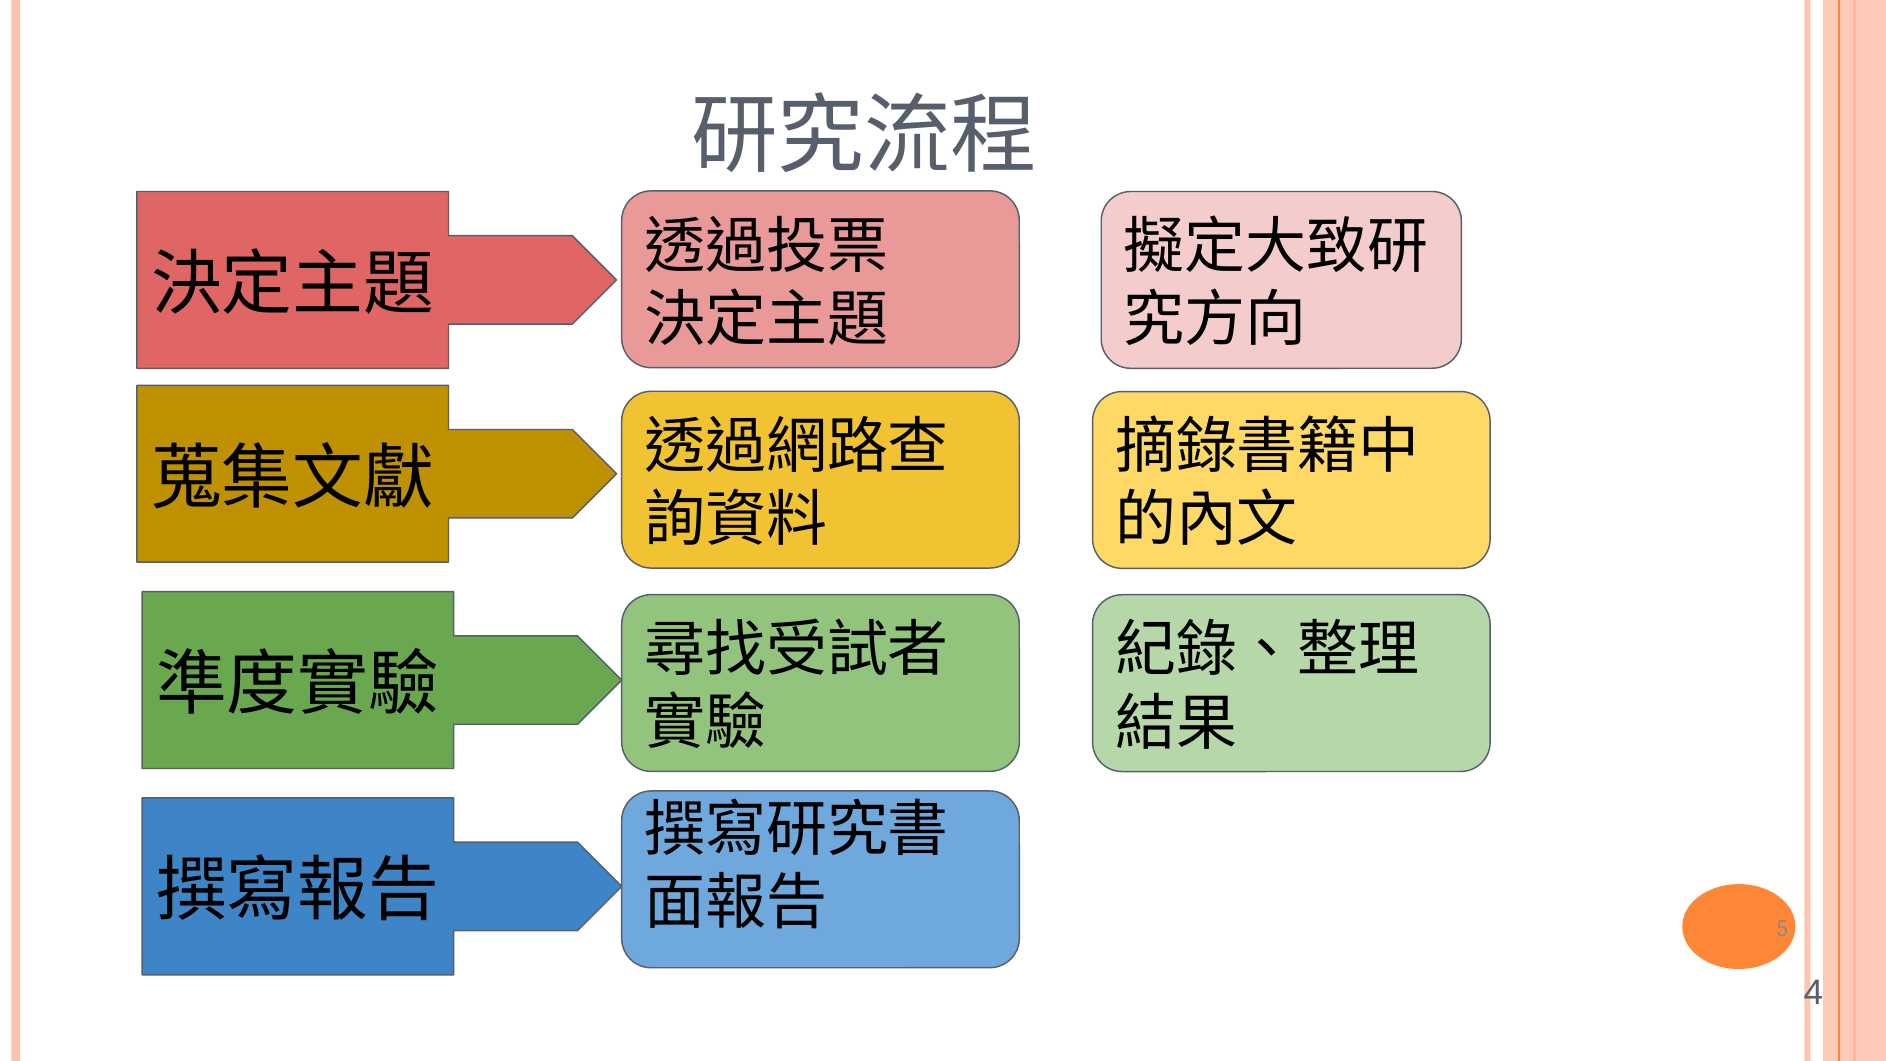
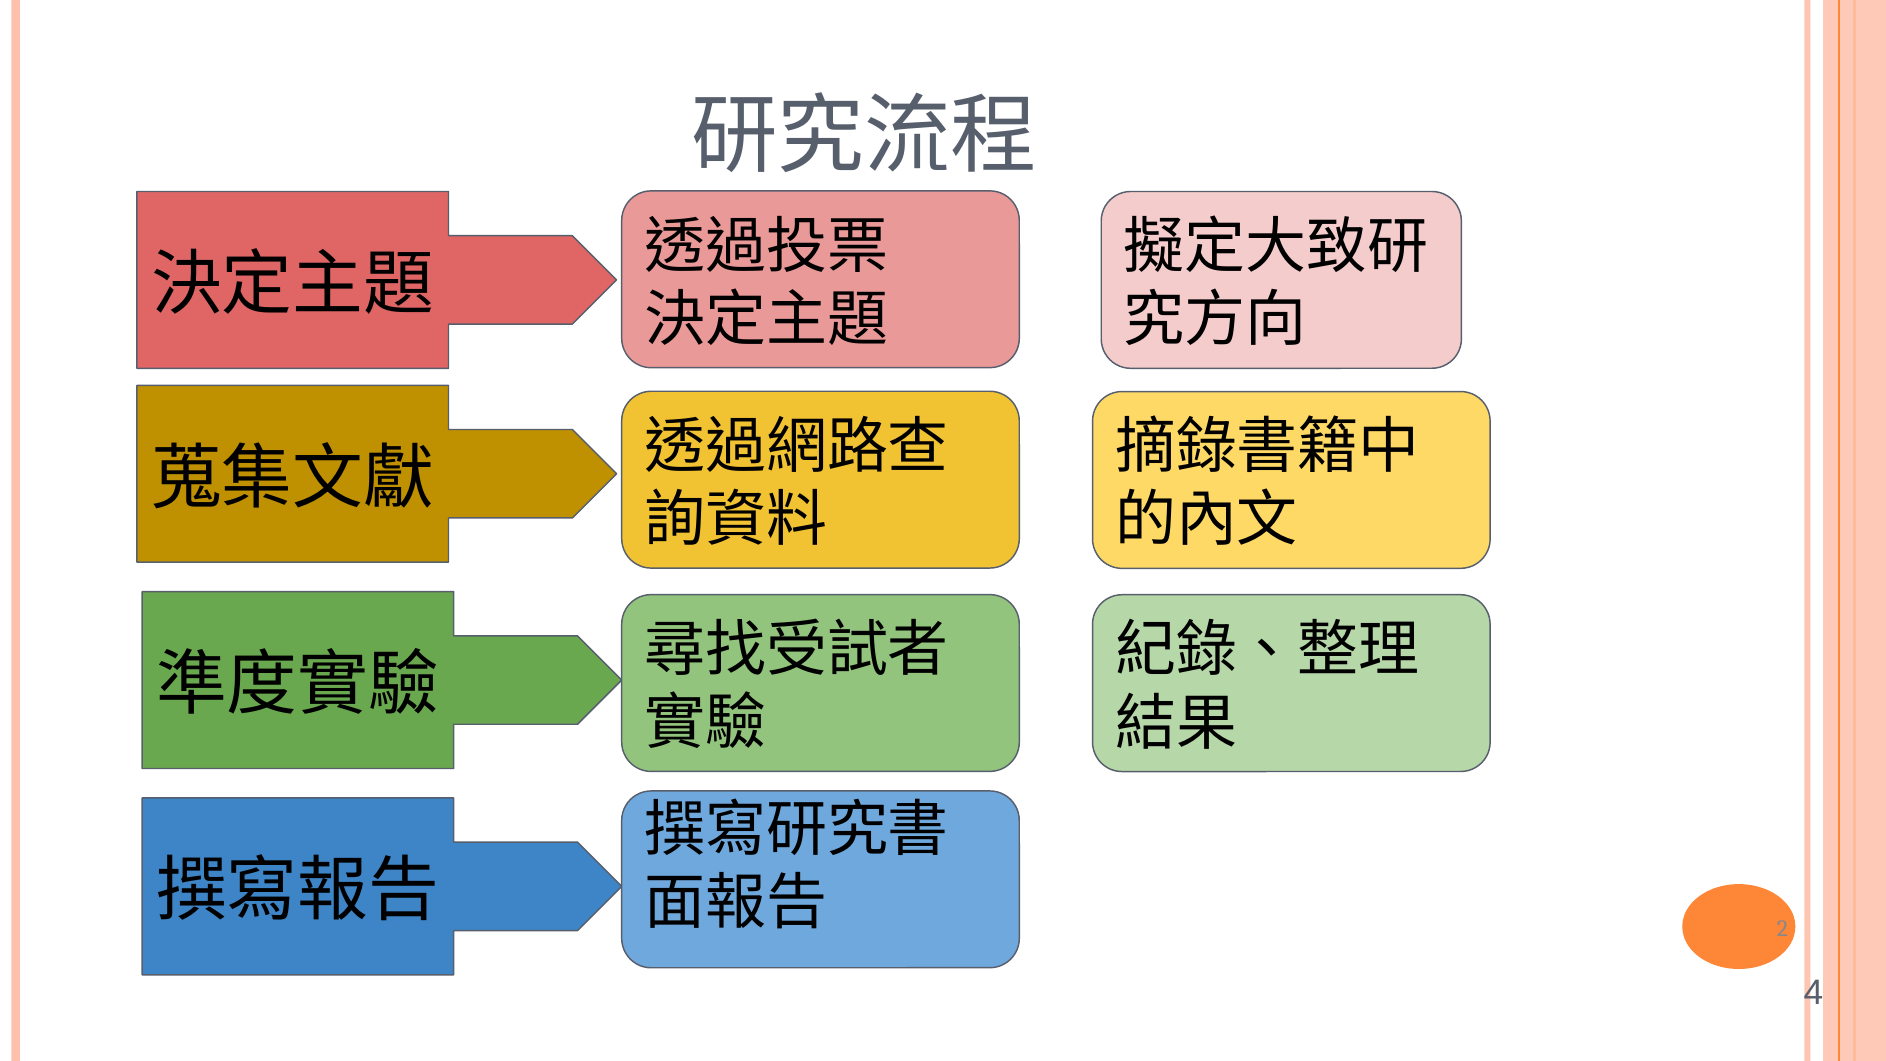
5: 5 -> 2
